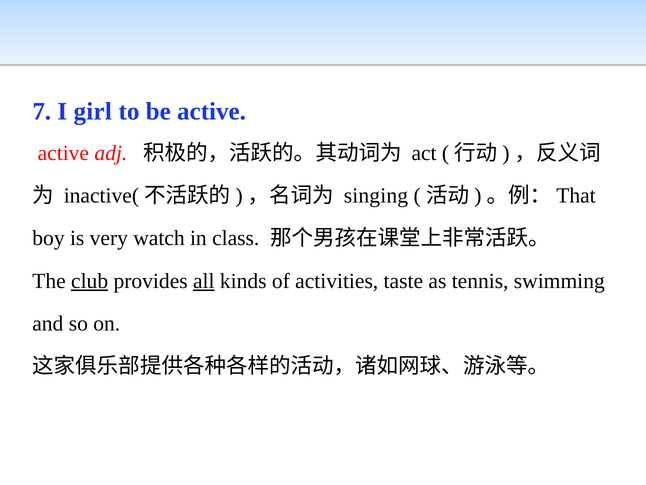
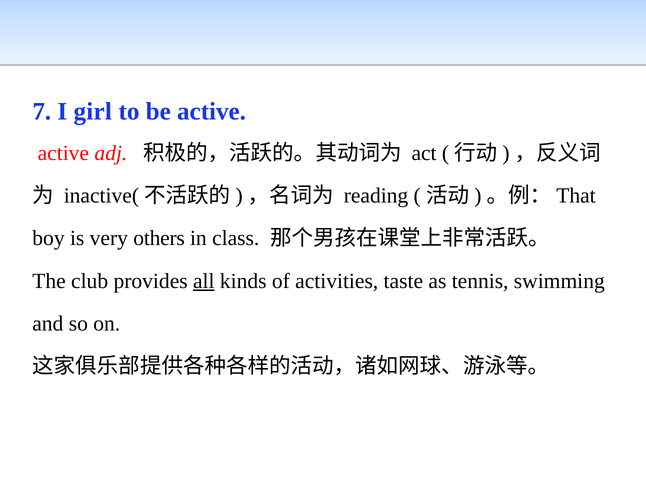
singing: singing -> reading
watch: watch -> others
club underline: present -> none
